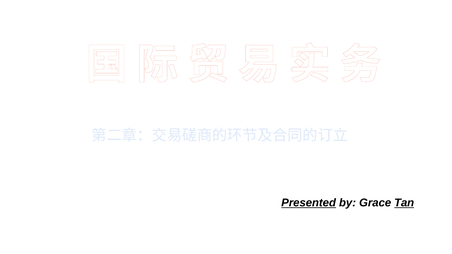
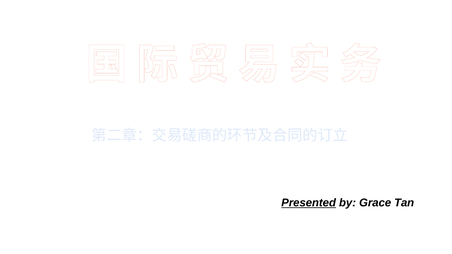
Tan underline: present -> none
